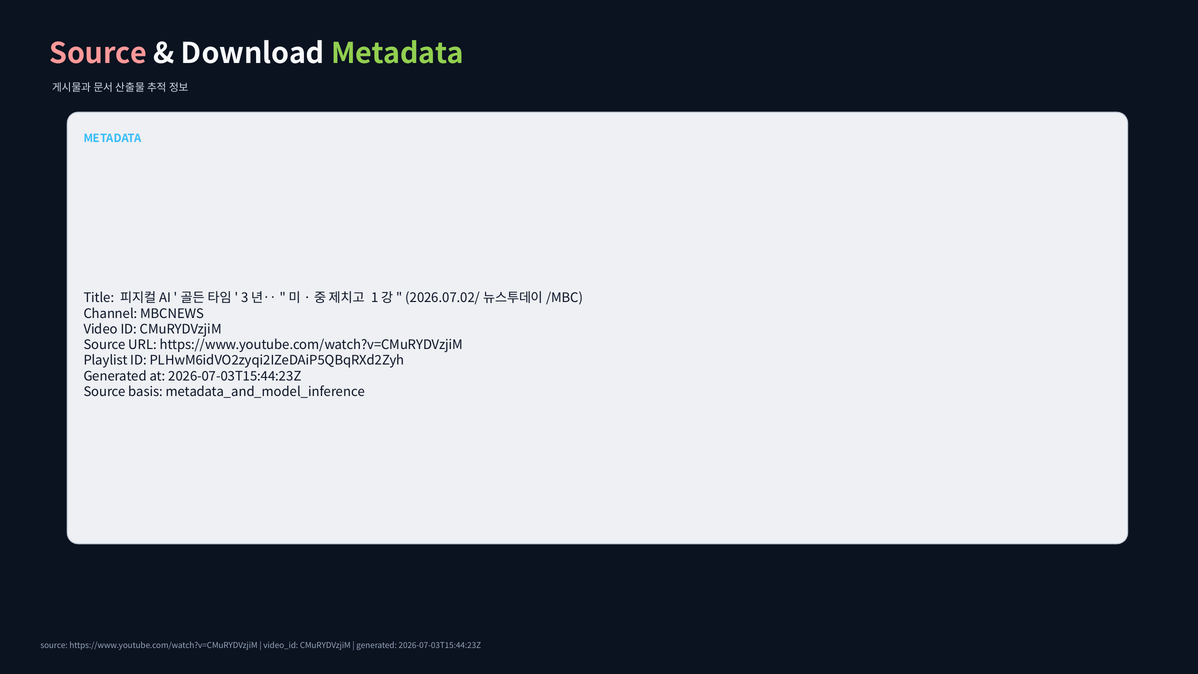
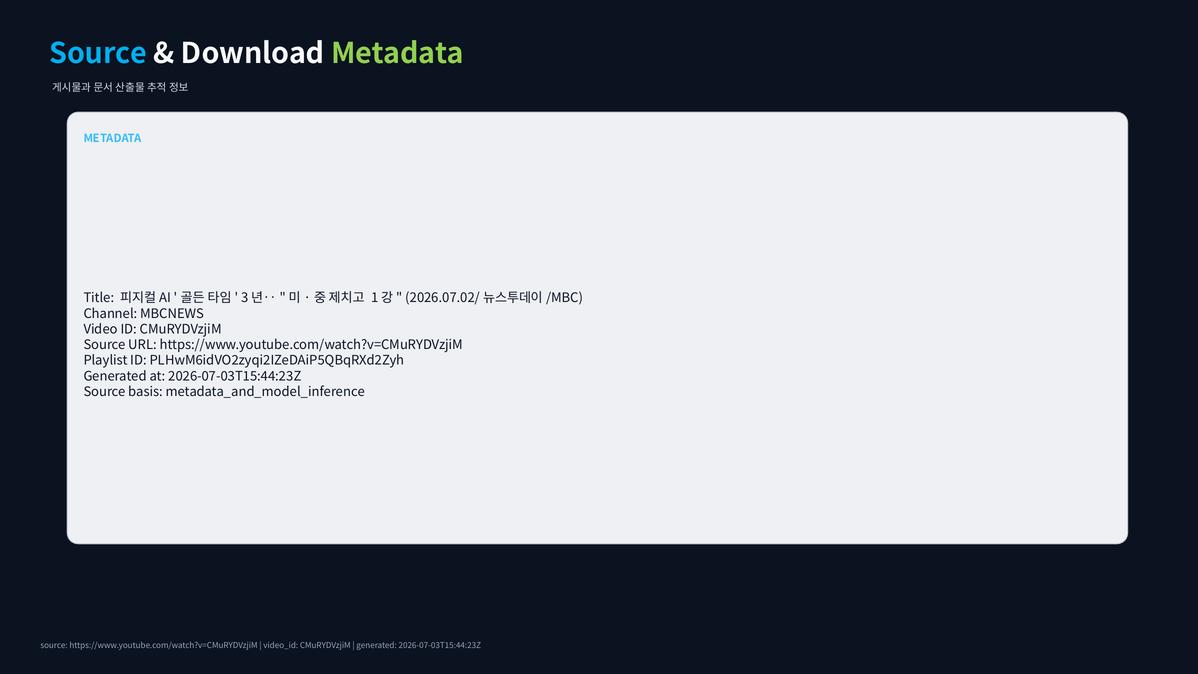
Source at (98, 54) colour: pink -> light blue
